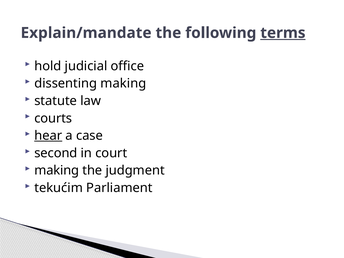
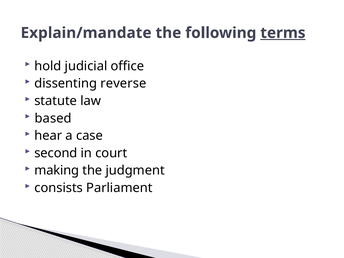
dissenting making: making -> reverse
courts: courts -> based
hear underline: present -> none
tekućim: tekućim -> consists
